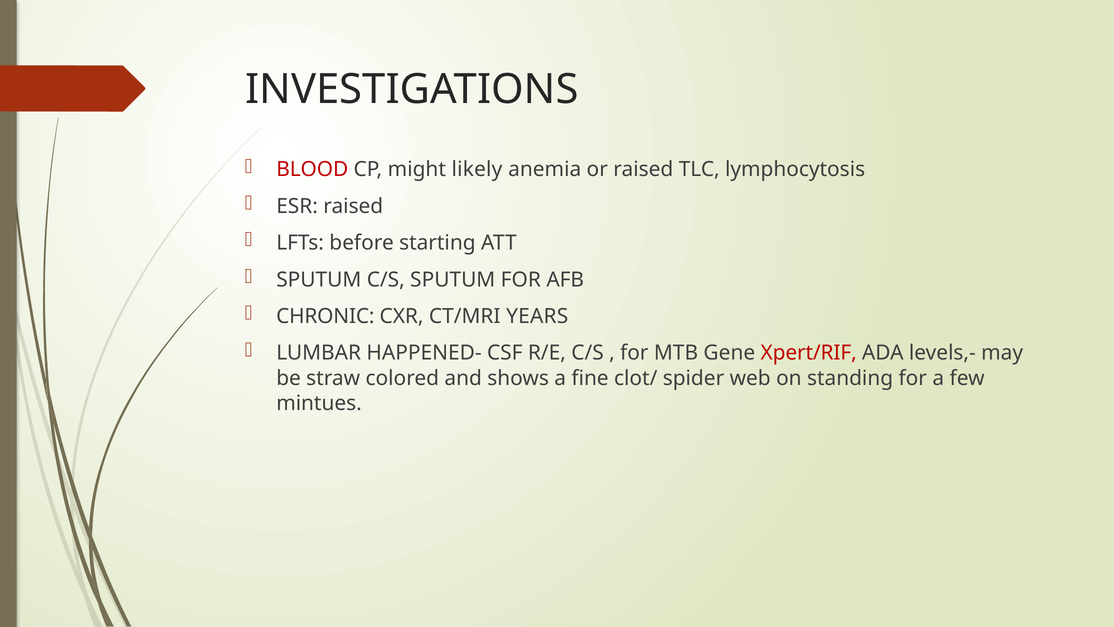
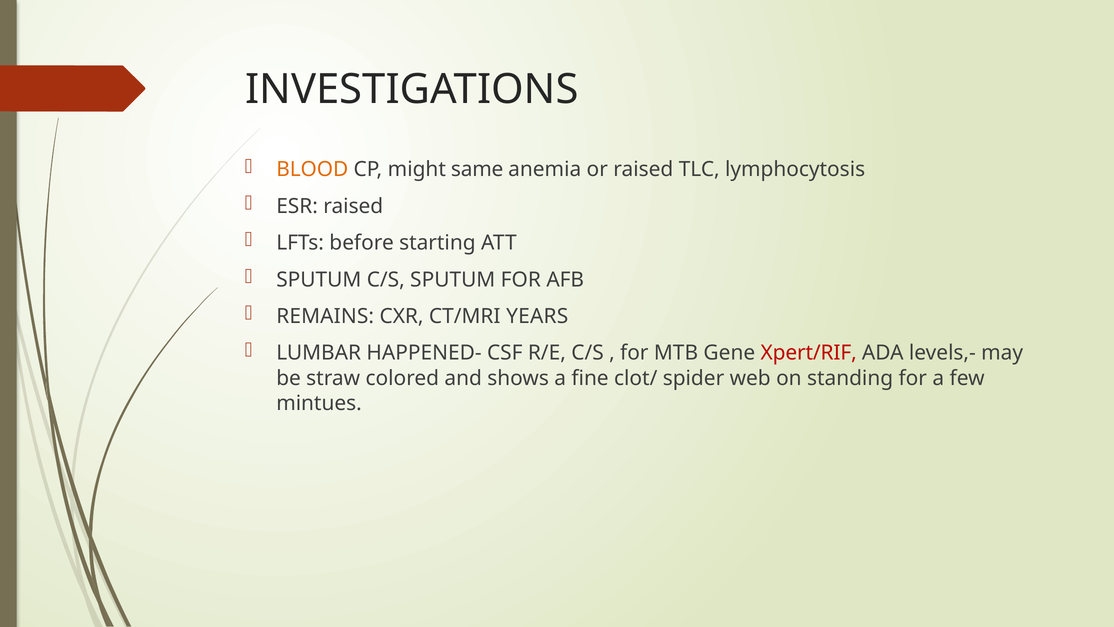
BLOOD colour: red -> orange
likely: likely -> same
CHRONIC: CHRONIC -> REMAINS
